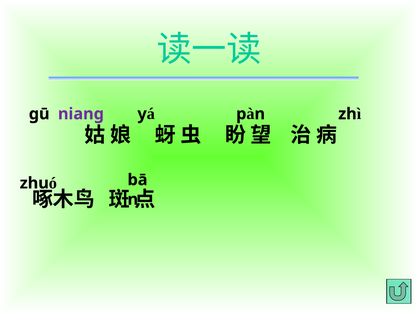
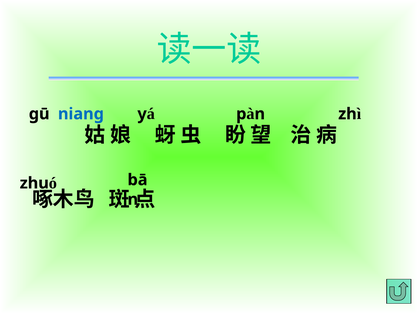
niang colour: purple -> blue
